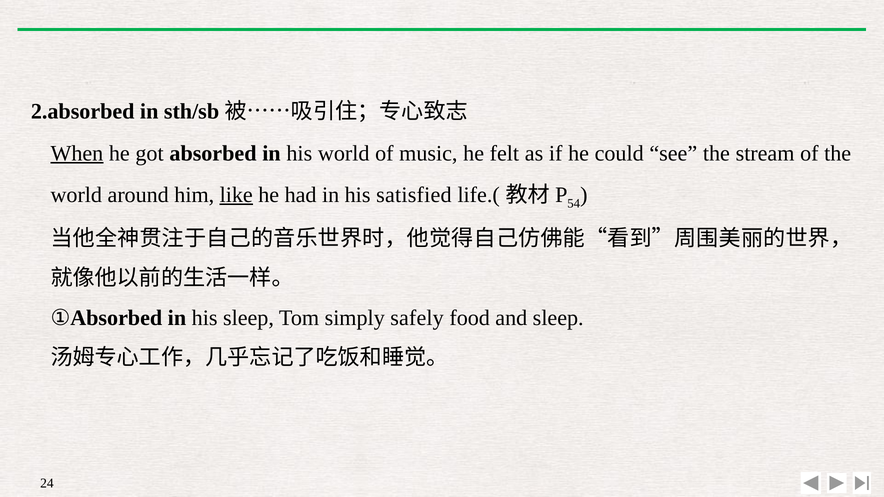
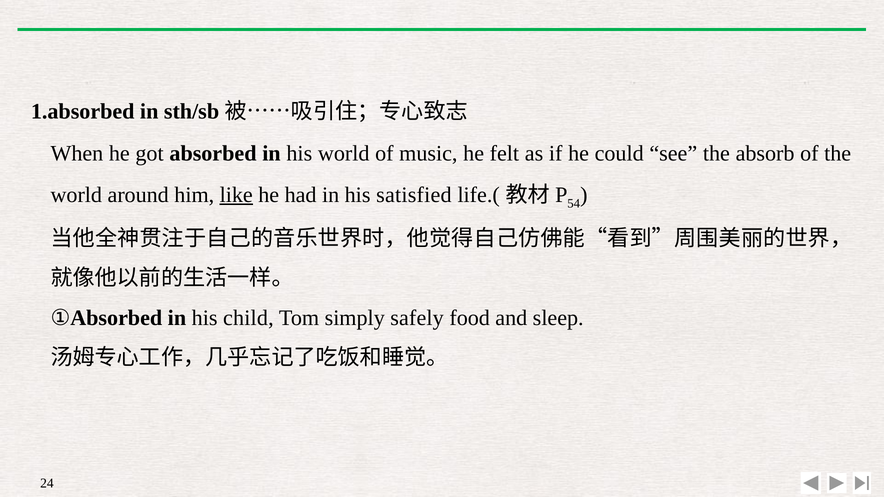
2.absorbed: 2.absorbed -> 1.absorbed
When underline: present -> none
stream: stream -> absorb
his sleep: sleep -> child
